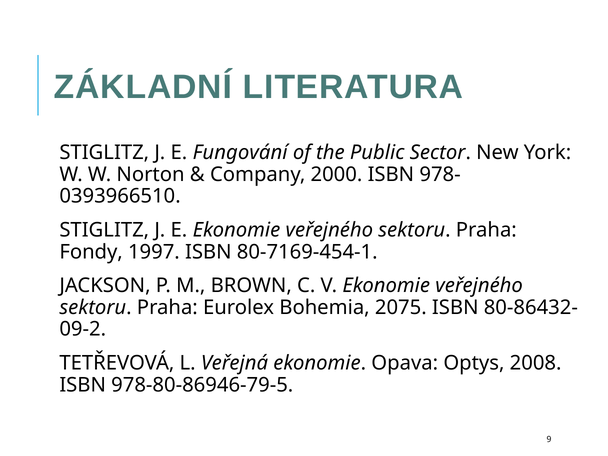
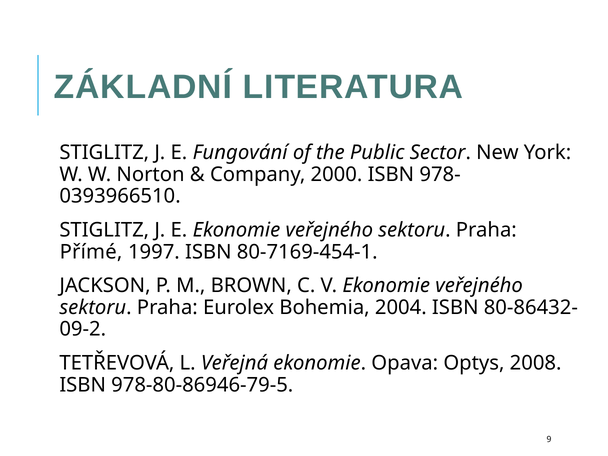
Fondy: Fondy -> Přímé
2075: 2075 -> 2004
